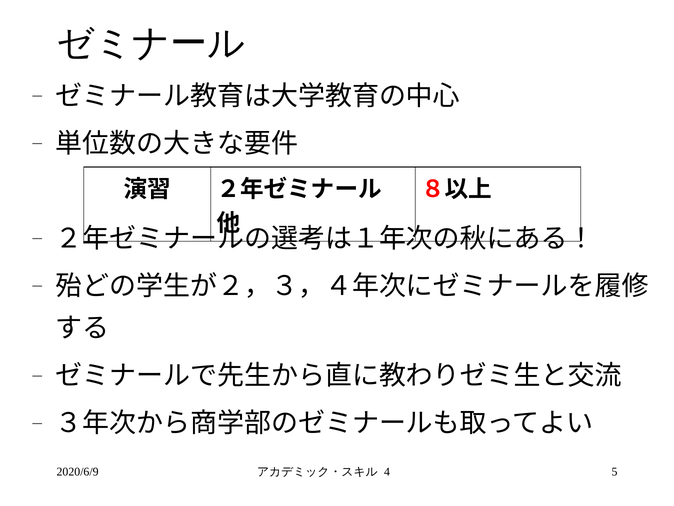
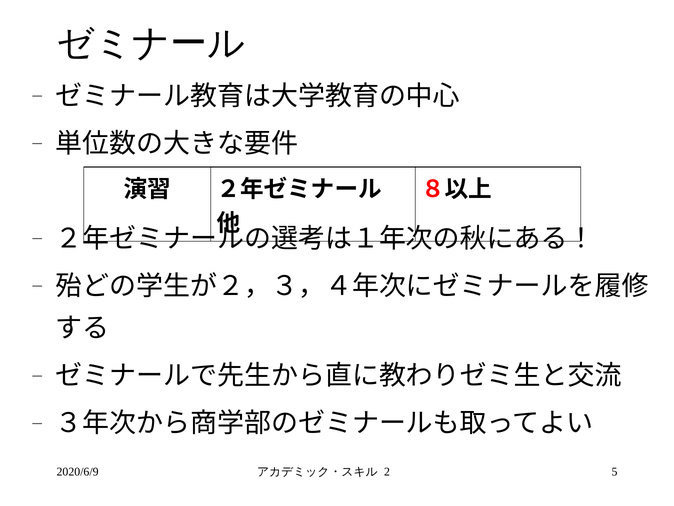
4: 4 -> 2
